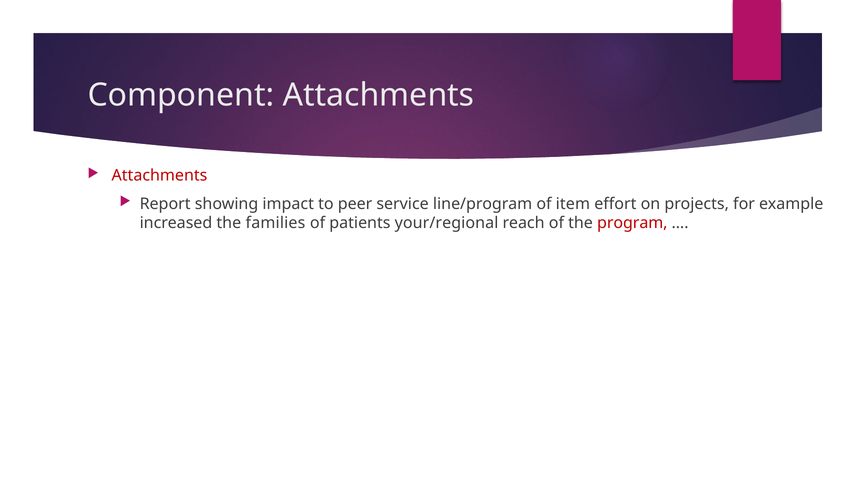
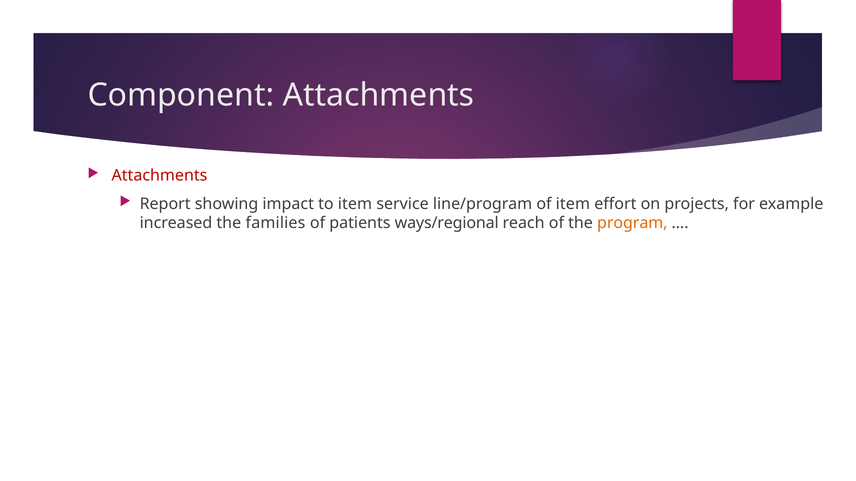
to peer: peer -> item
your/regional: your/regional -> ways/regional
program colour: red -> orange
